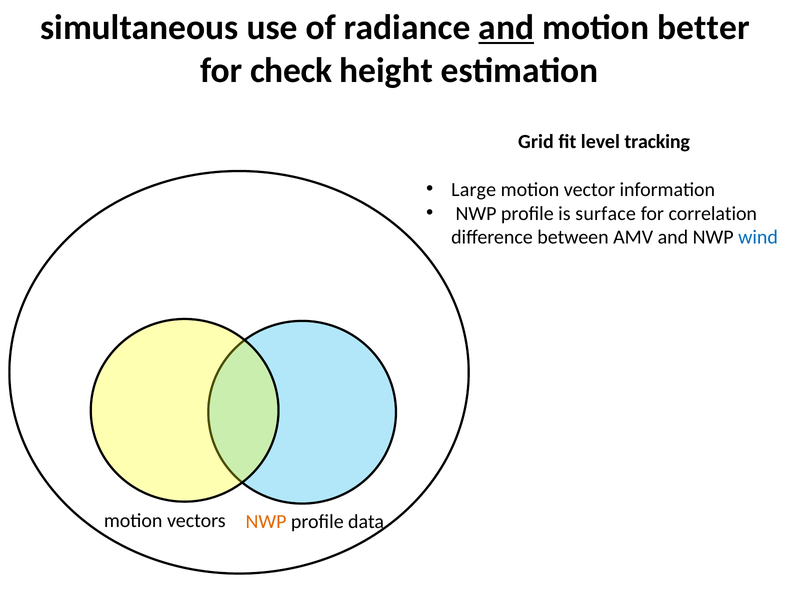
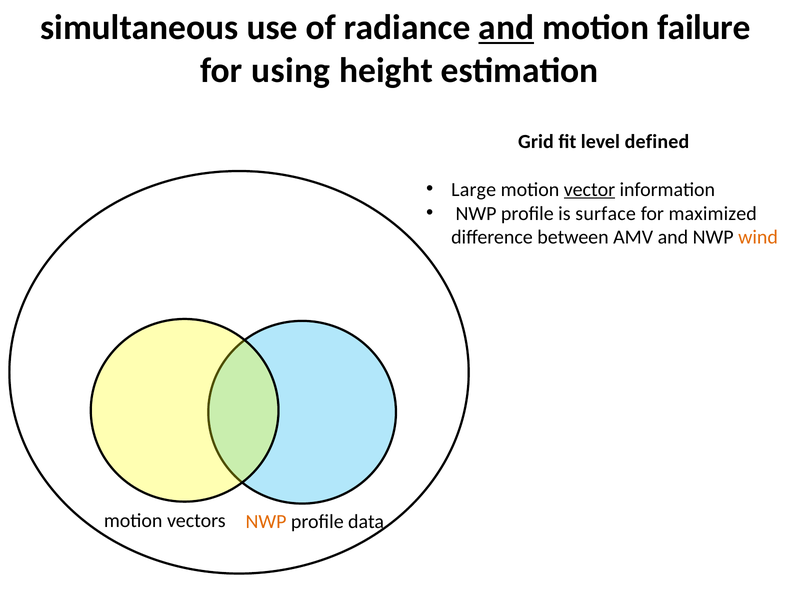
better: better -> failure
check: check -> using
tracking: tracking -> defined
vector underline: none -> present
correlation: correlation -> maximized
wind colour: blue -> orange
